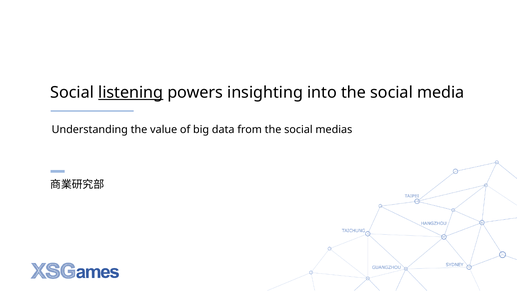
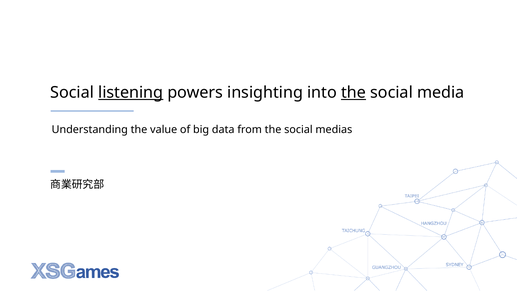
the at (354, 93) underline: none -> present
